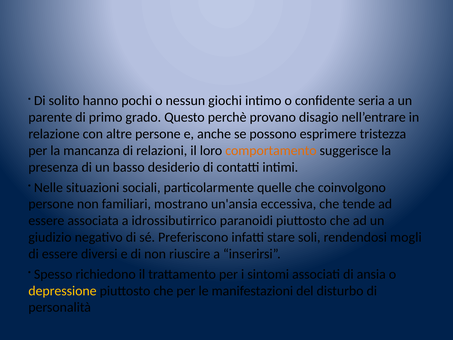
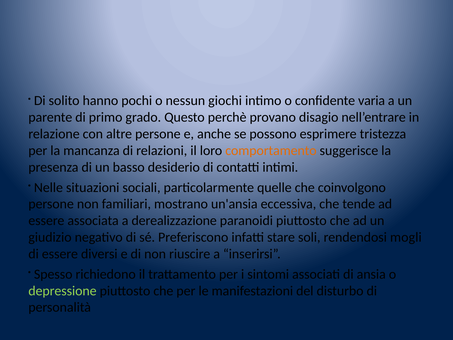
seria: seria -> varia
idrossibutirrico: idrossibutirrico -> derealizzazione
depressione colour: yellow -> light green
